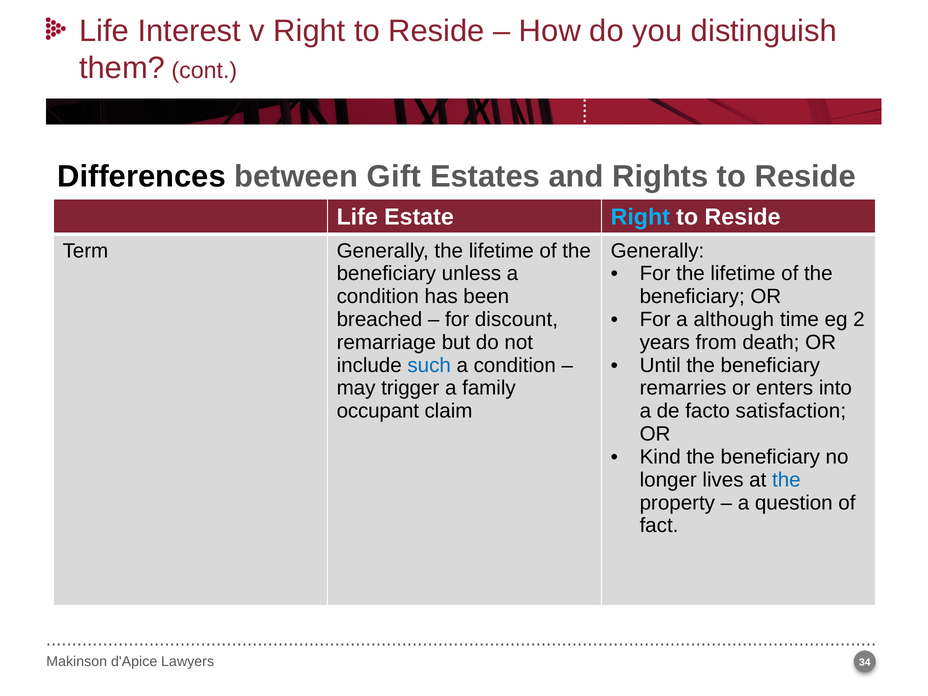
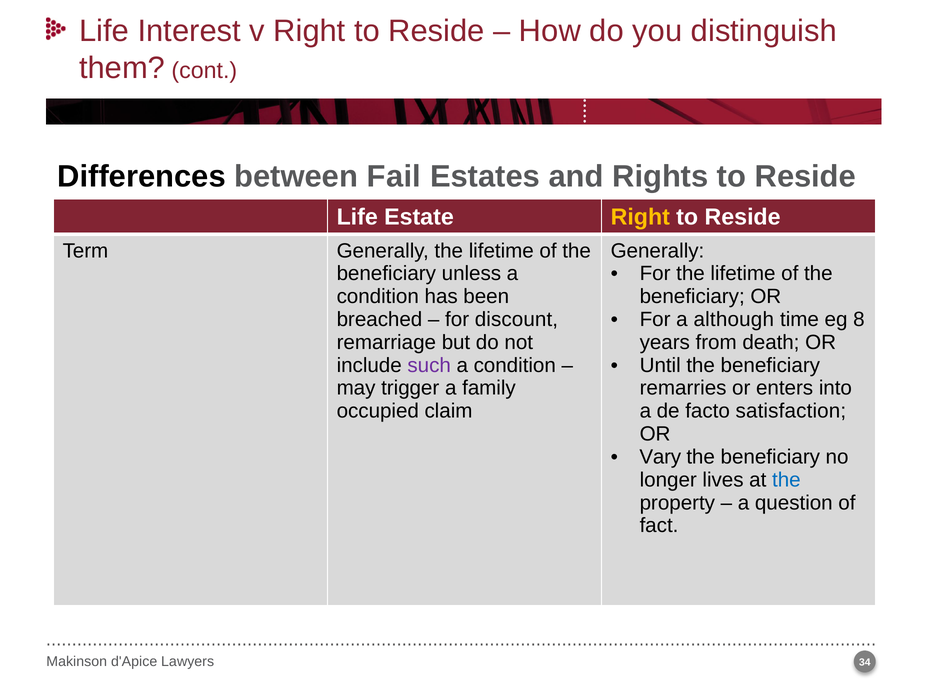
Gift: Gift -> Fail
Right at (640, 217) colour: light blue -> yellow
2: 2 -> 8
such colour: blue -> purple
occupant: occupant -> occupied
Kind: Kind -> Vary
